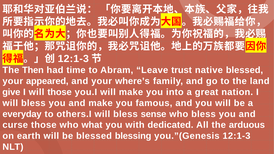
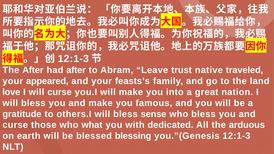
The Then: Then -> After
had time: time -> after
native blessed: blessed -> traveled
where’s: where’s -> feasts’s
give: give -> love
will those: those -> curse
everyday: everyday -> gratitude
